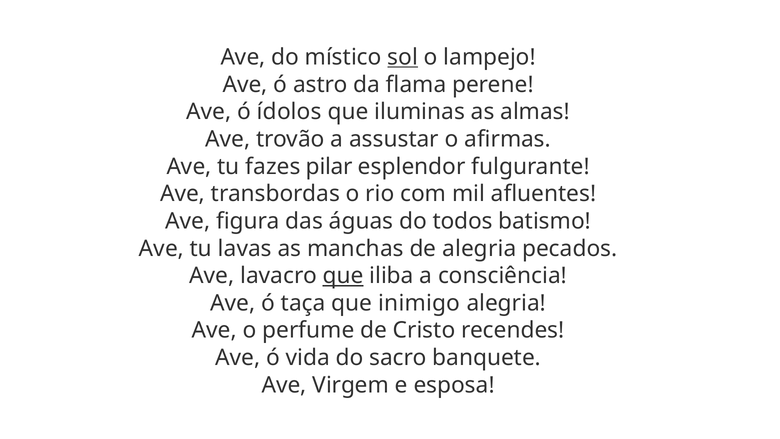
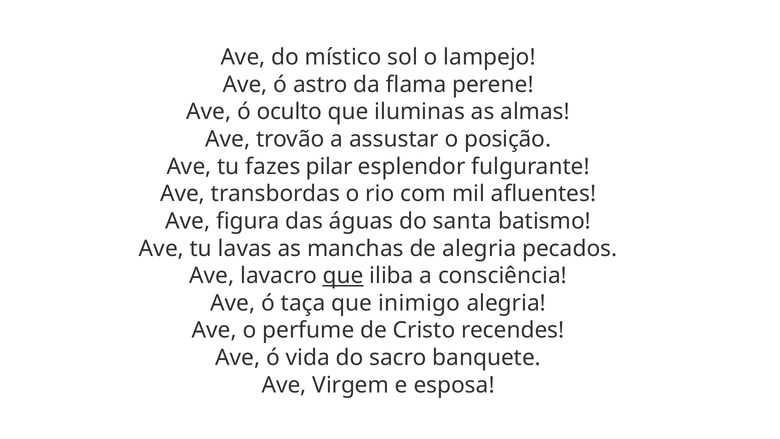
sol underline: present -> none
ídolos: ídolos -> oculto
afirmas: afirmas -> posição
todos: todos -> santa
